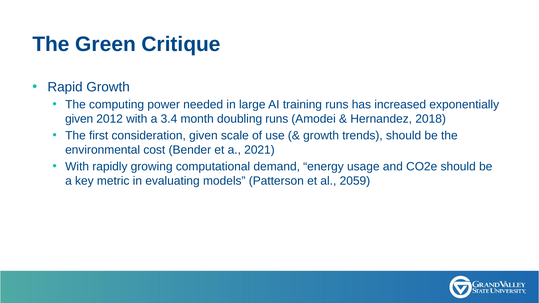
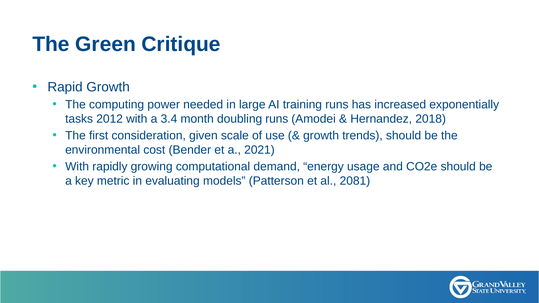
given at (79, 119): given -> tasks
2059: 2059 -> 2081
